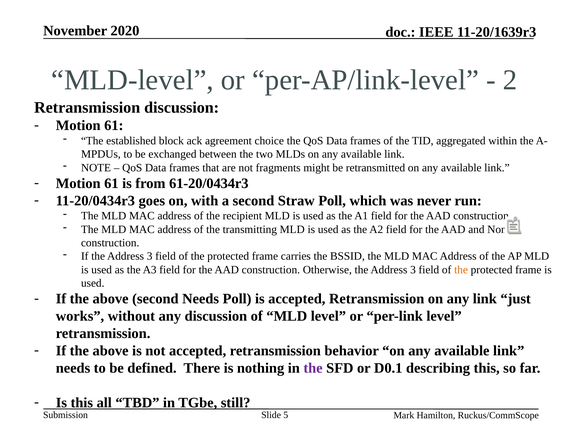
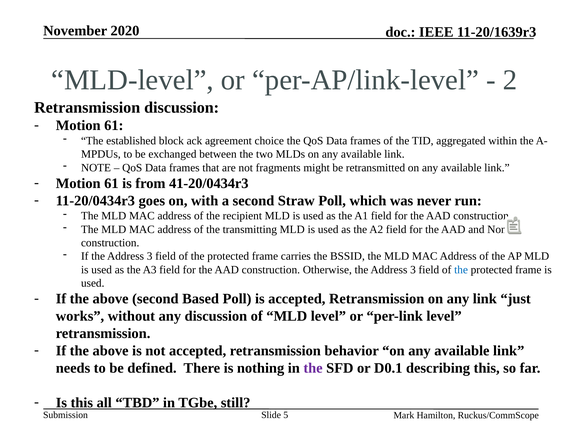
61-20/0434r3: 61-20/0434r3 -> 41-20/0434r3
the at (461, 270) colour: orange -> blue
second Needs: Needs -> Based
